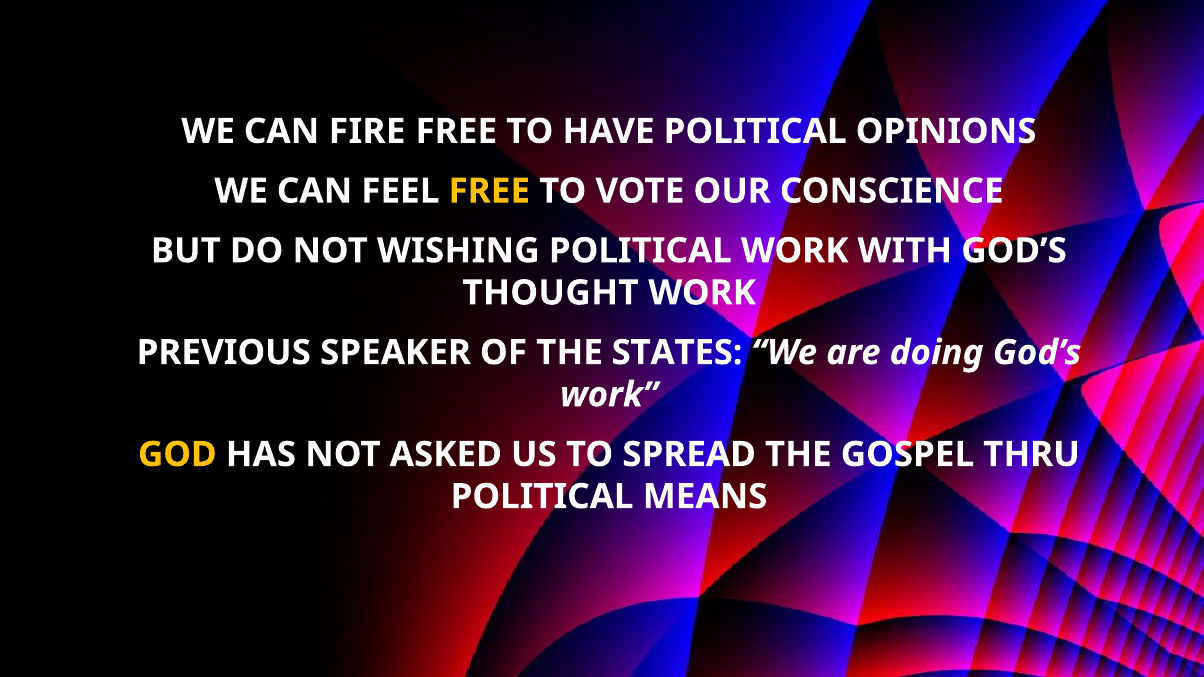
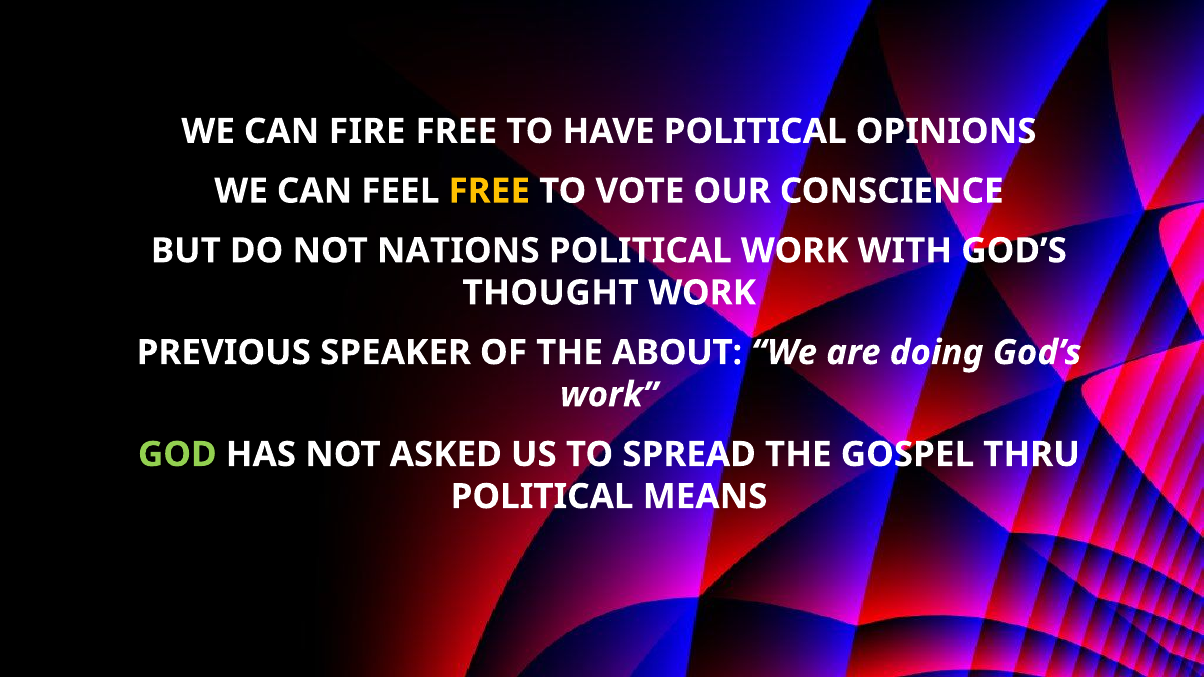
WISHING: WISHING -> NATIONS
STATES: STATES -> ABOUT
GOD colour: yellow -> light green
